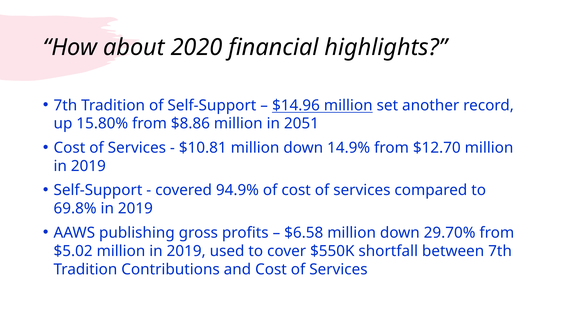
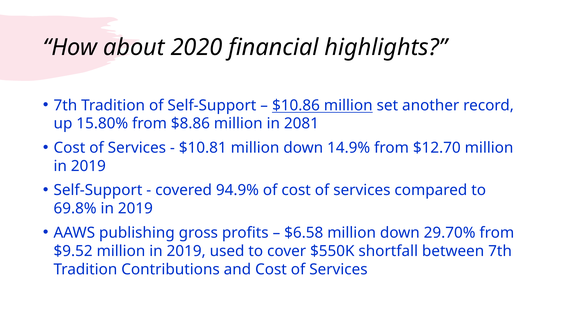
$14.96: $14.96 -> $10.86
2051: 2051 -> 2081
$5.02: $5.02 -> $9.52
